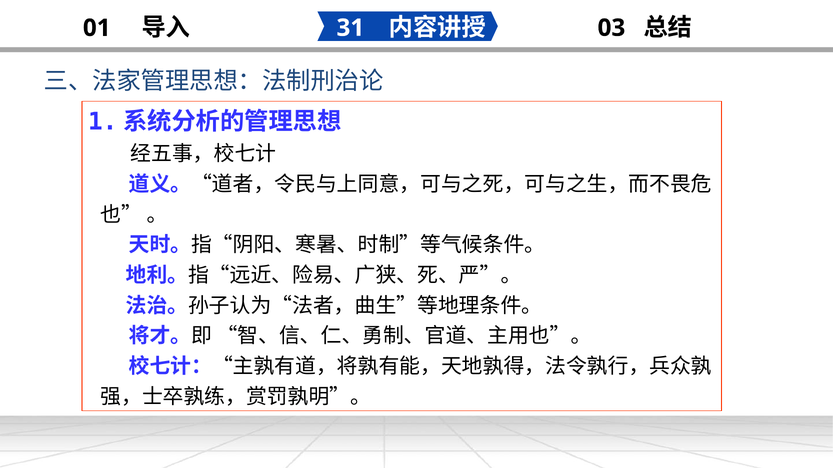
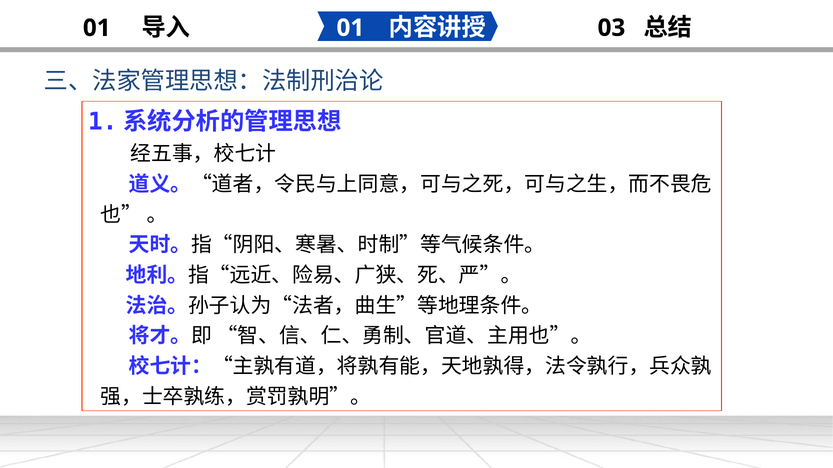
31 at (350, 28): 31 -> 01
